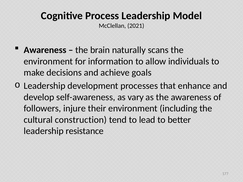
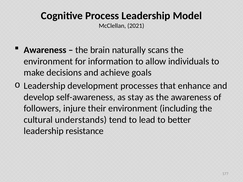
vary: vary -> stay
construction: construction -> understands
